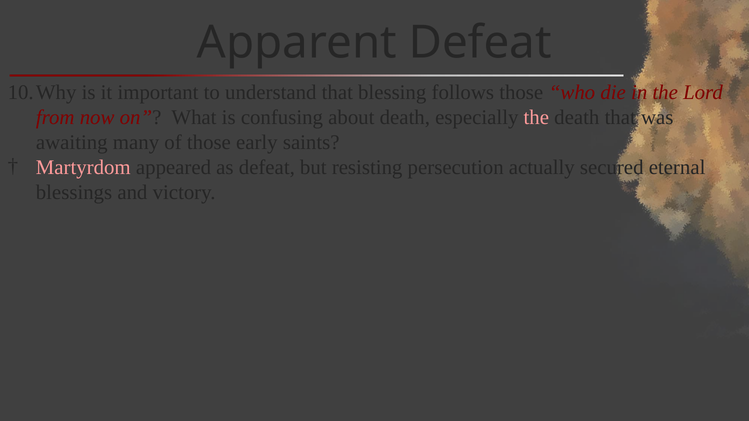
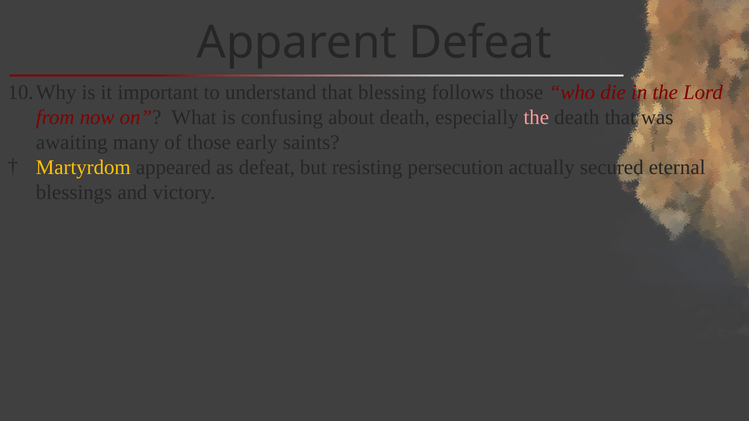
Martyrdom colour: pink -> yellow
